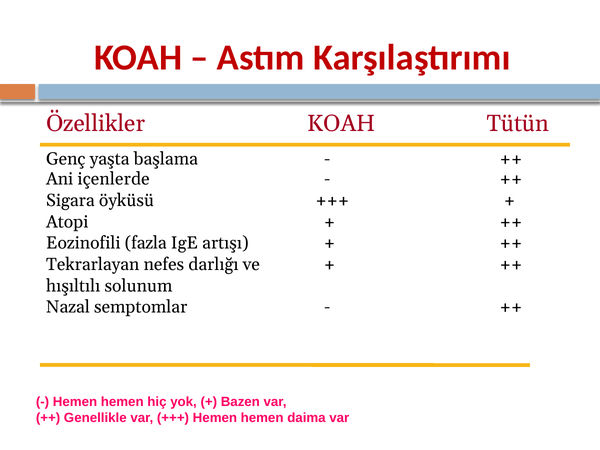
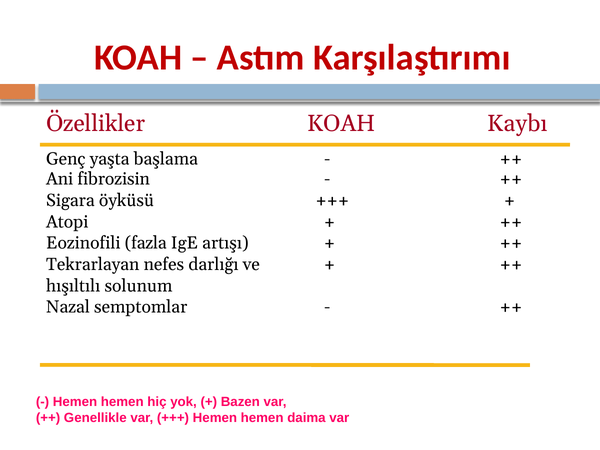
Tütün: Tütün -> Kaybı
içenlerde: içenlerde -> fibrozisin
